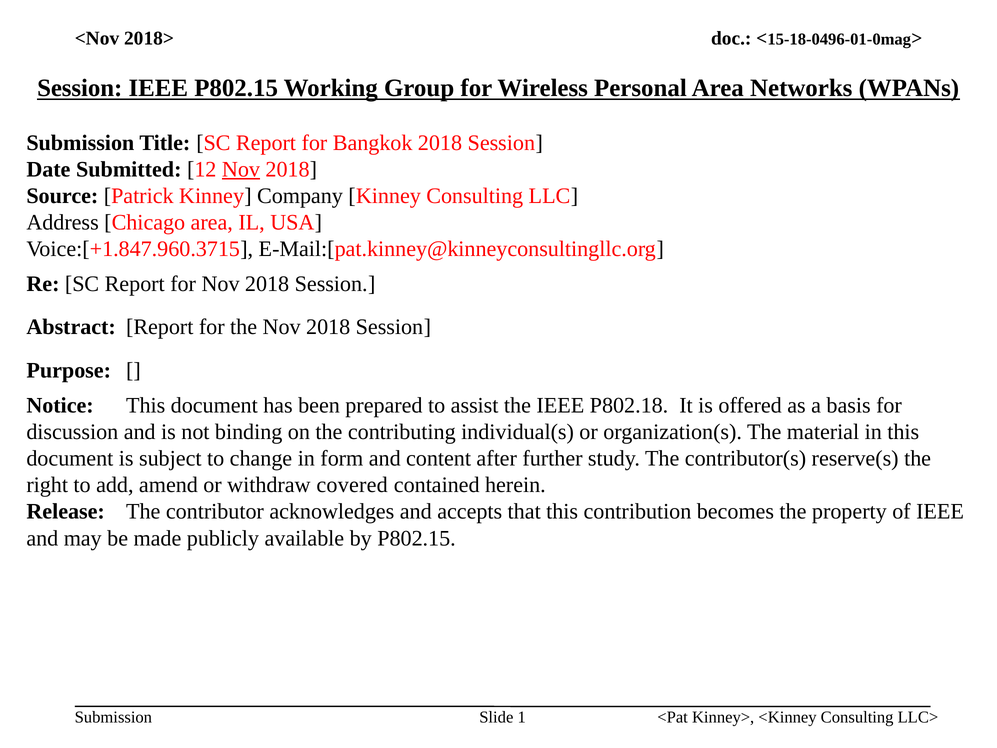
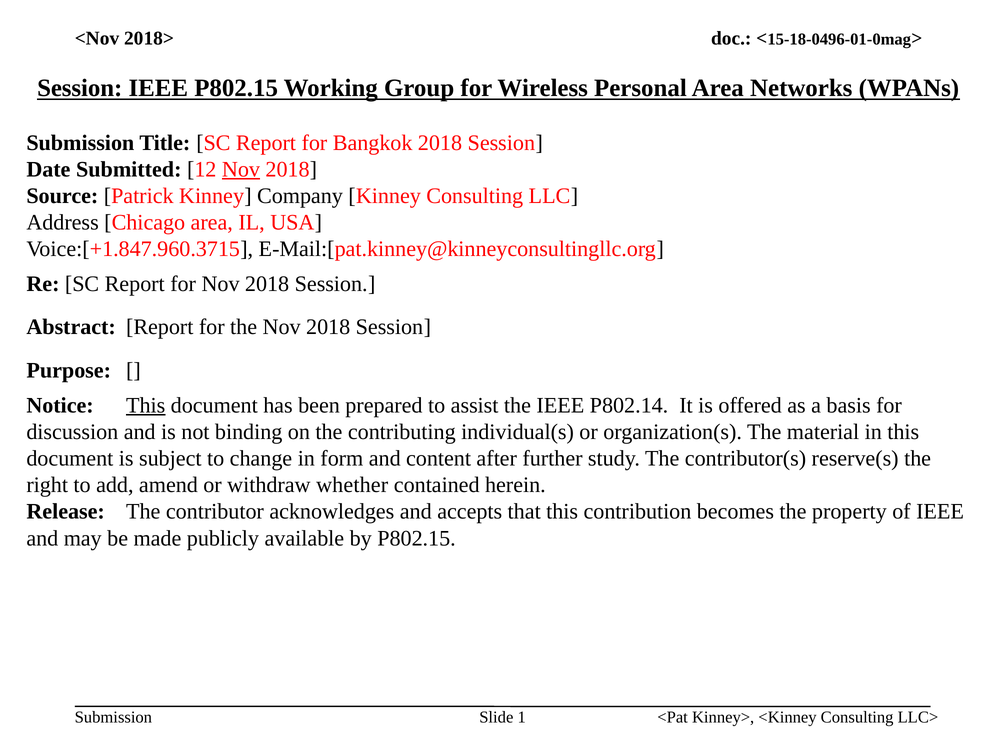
This at (146, 405) underline: none -> present
P802.18: P802.18 -> P802.14
covered: covered -> whether
